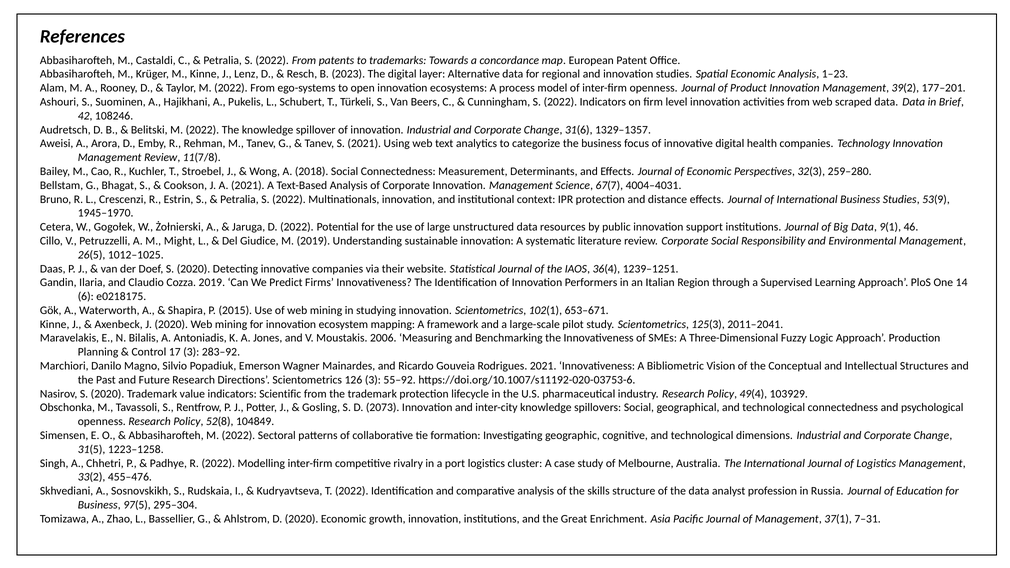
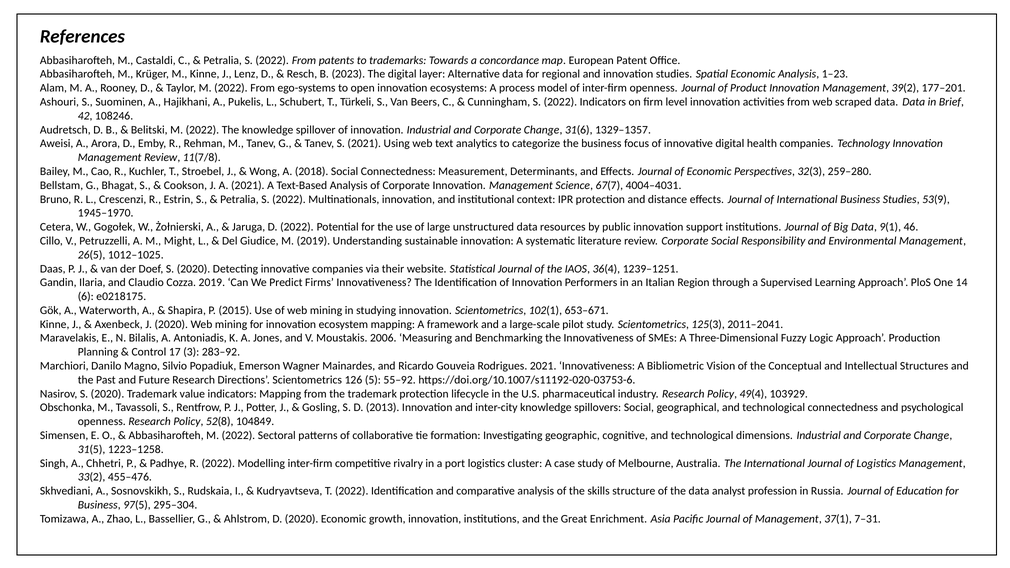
126 3: 3 -> 5
indicators Scientific: Scientific -> Mapping
2073: 2073 -> 2013
